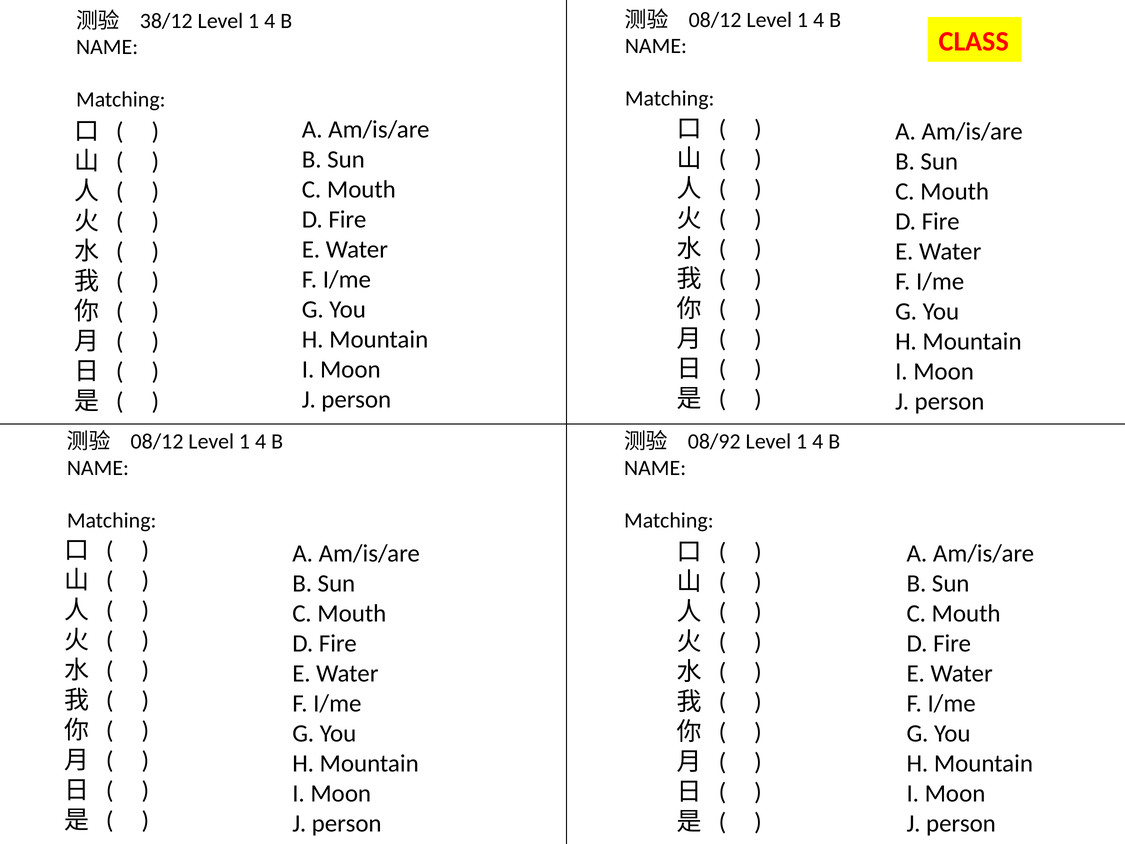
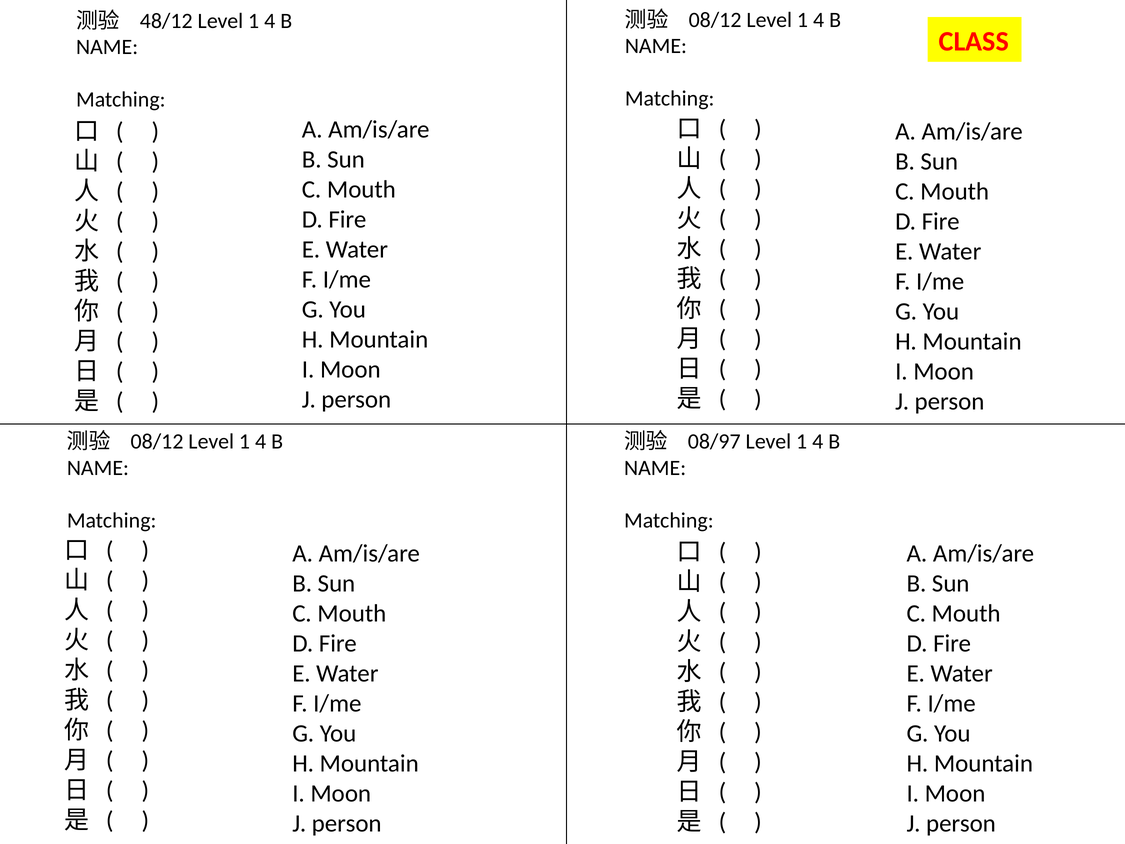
38/12: 38/12 -> 48/12
08/92: 08/92 -> 08/97
